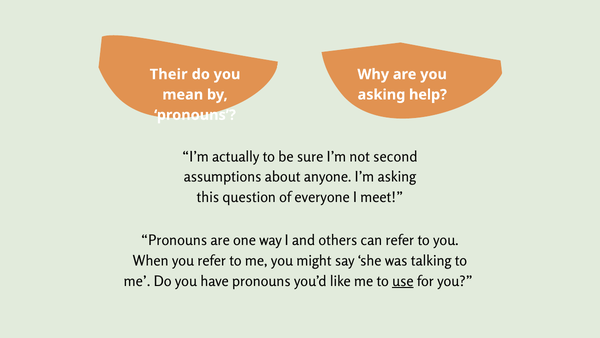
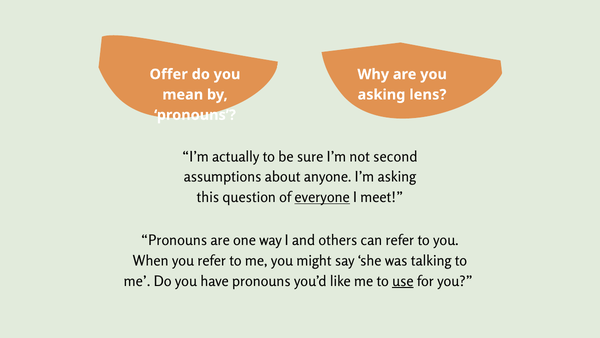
Their: Their -> Offer
help: help -> lens
everyone underline: none -> present
